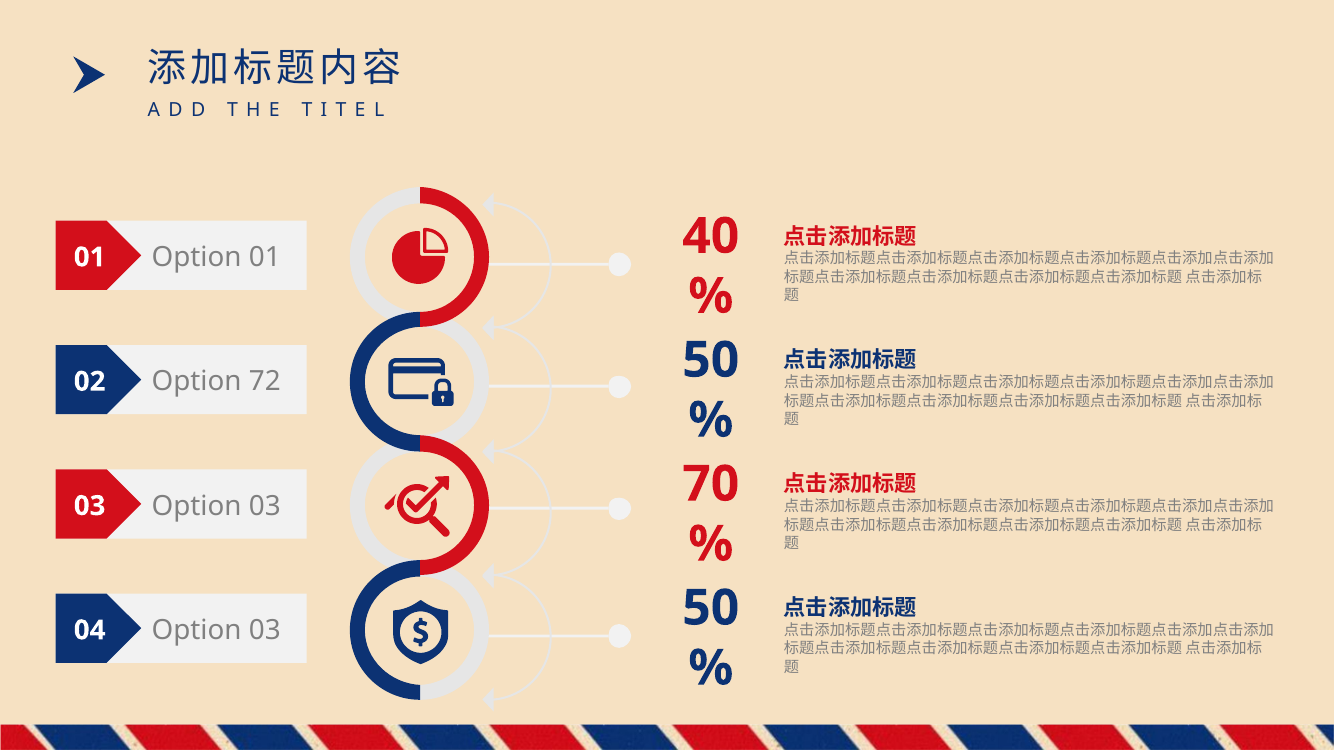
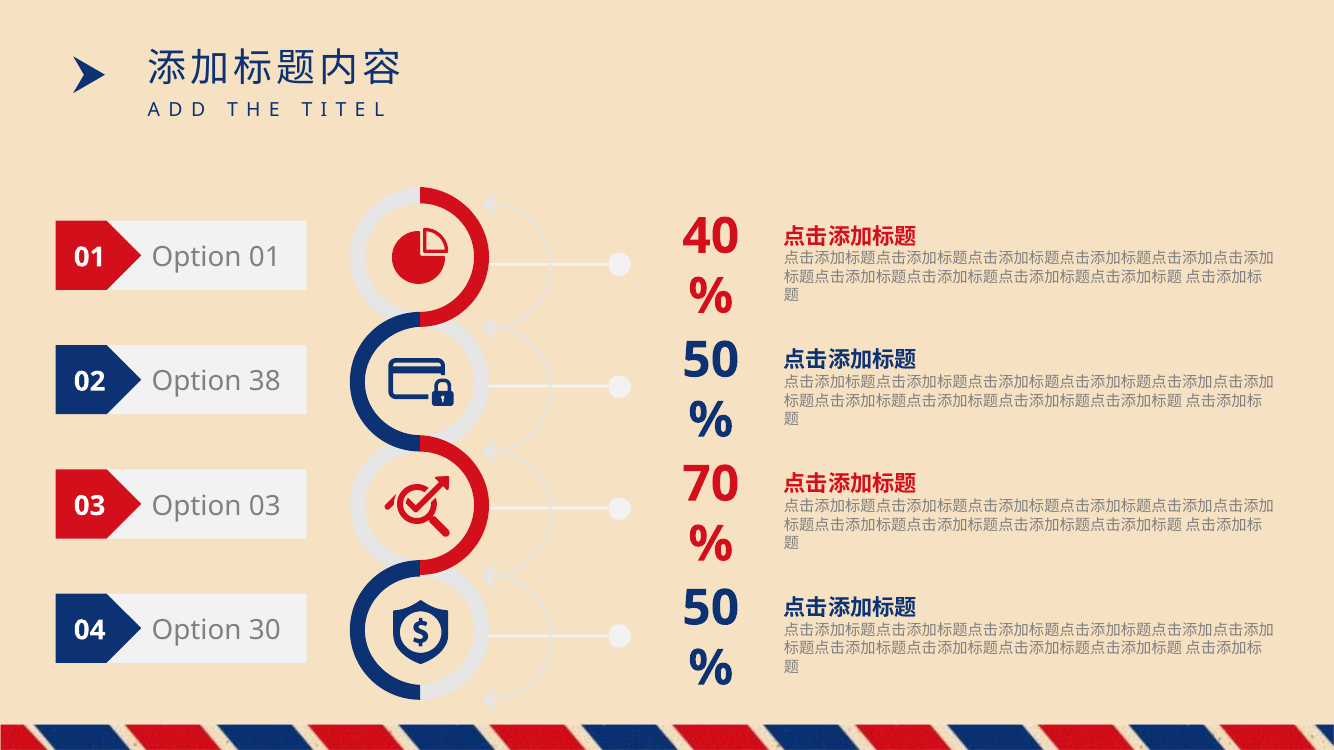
72: 72 -> 38
03 at (265, 631): 03 -> 30
